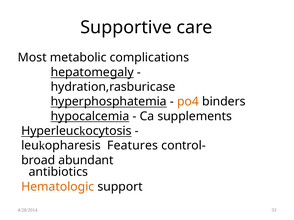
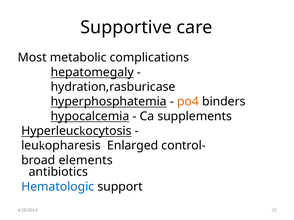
Features: Features -> Enlarged
abundant: abundant -> elements
Hematologic colour: orange -> blue
